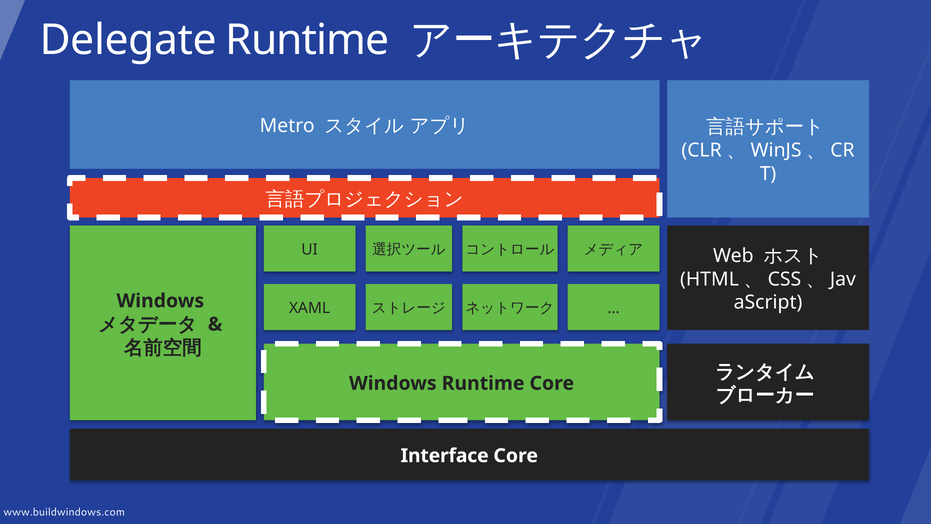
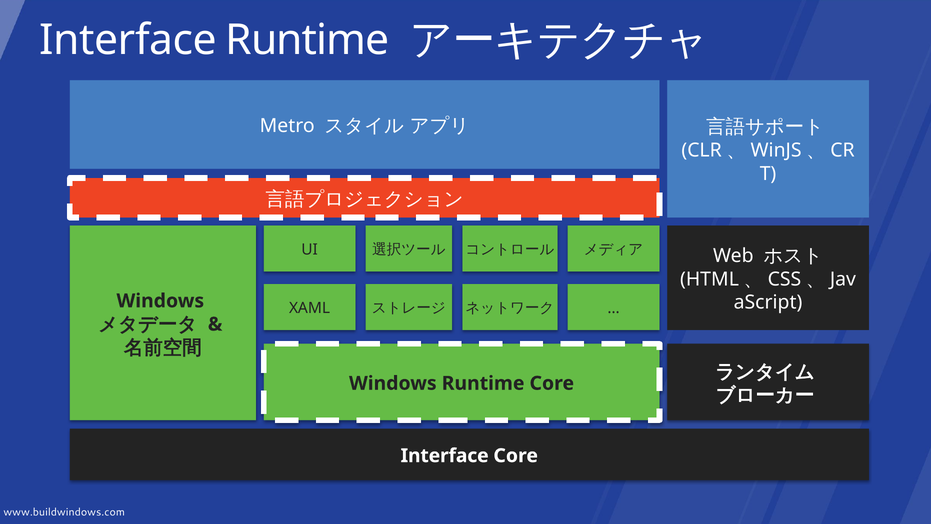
Delegate at (128, 40): Delegate -> Interface
